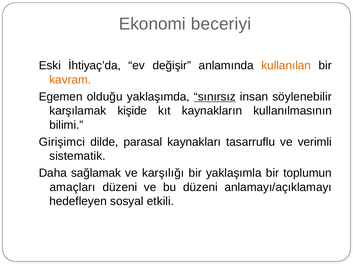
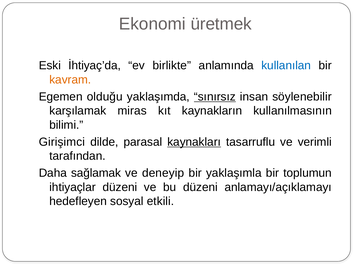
beceriyi: beceriyi -> üretmek
değişir: değişir -> birlikte
kullanılan colour: orange -> blue
kişide: kişide -> miras
kaynakları underline: none -> present
sistematik: sistematik -> tarafından
karşılığı: karşılığı -> deneyip
amaçları: amaçları -> ihtiyaçlar
